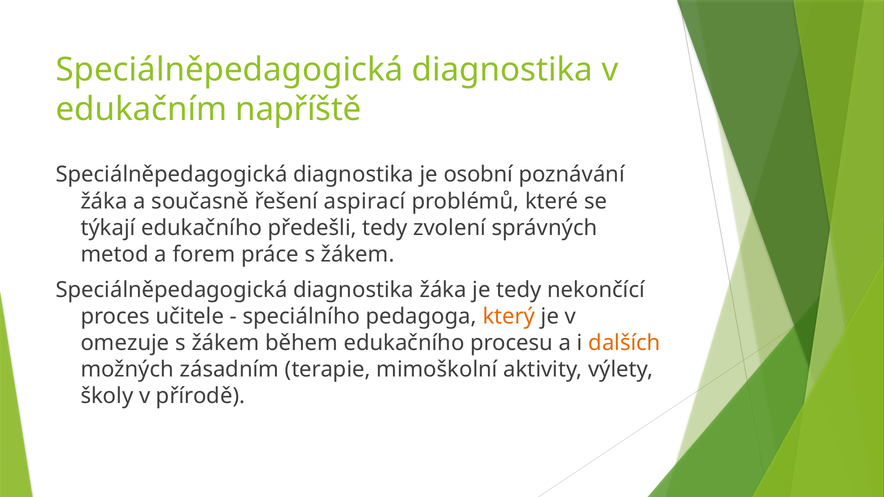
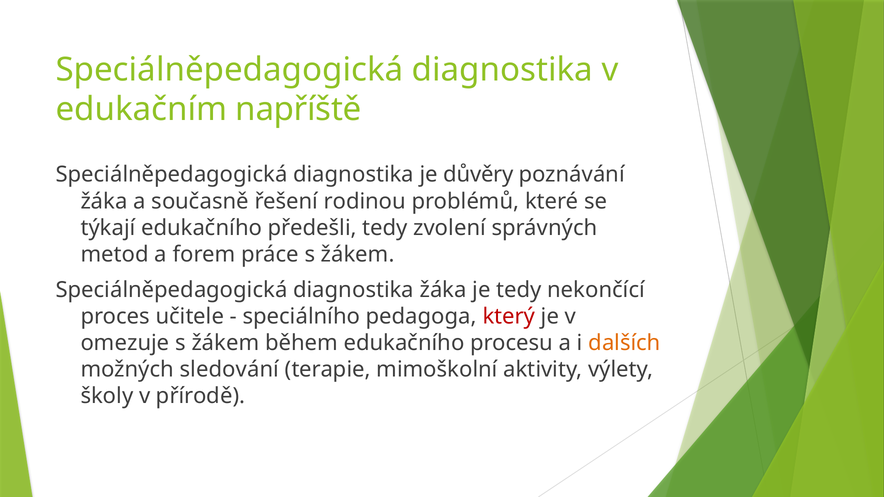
osobní: osobní -> důvěry
aspirací: aspirací -> rodinou
který colour: orange -> red
zásadním: zásadním -> sledování
